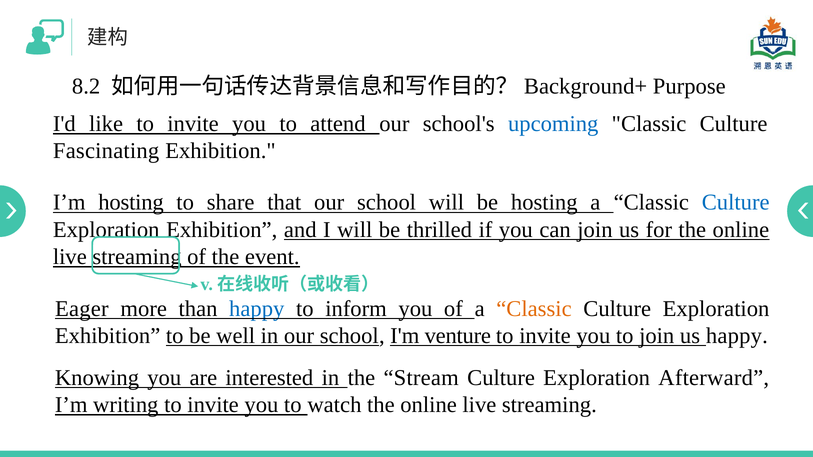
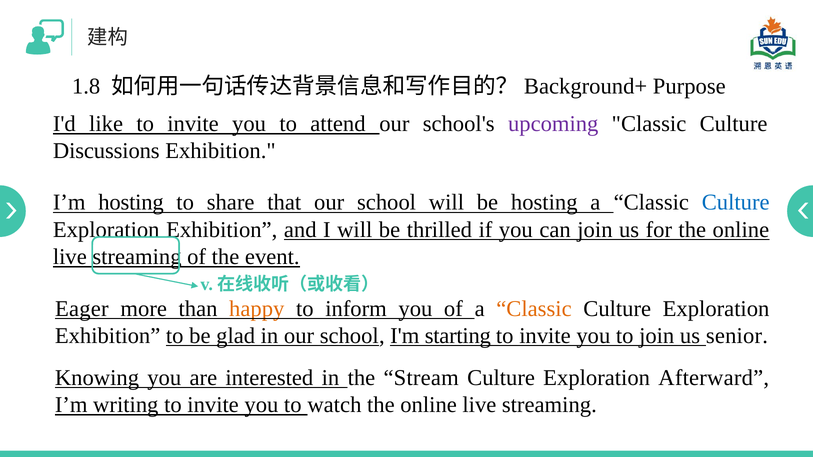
8.2: 8.2 -> 1.8
upcoming colour: blue -> purple
Fascinating: Fascinating -> Discussions
happy at (257, 309) colour: blue -> orange
well: well -> glad
venture: venture -> starting
us happy: happy -> senior
